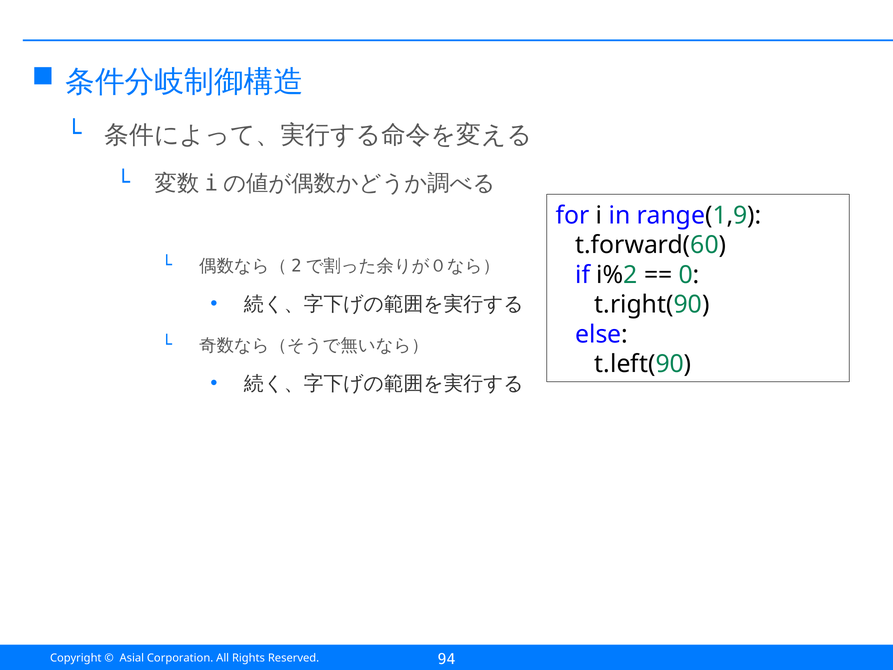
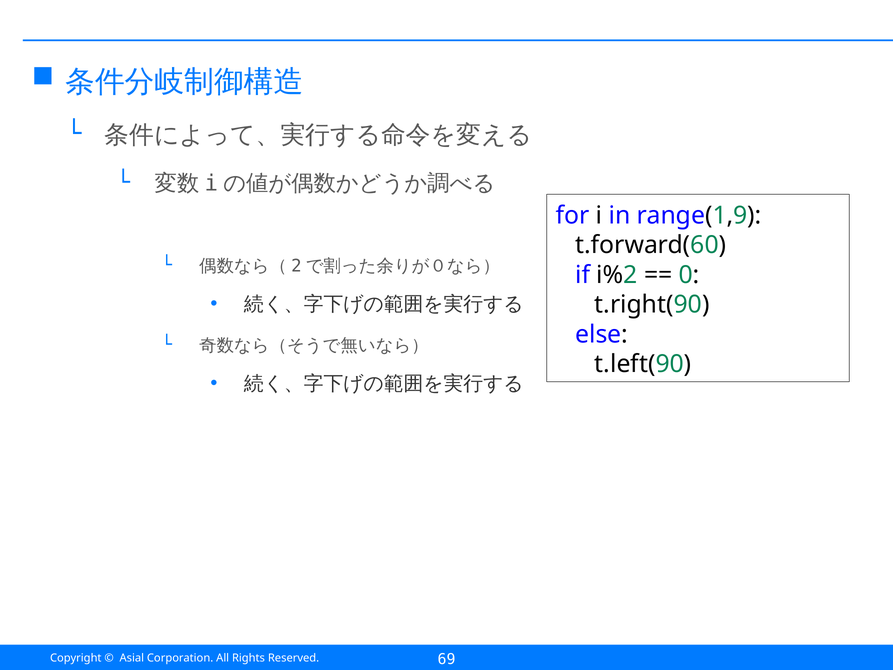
94: 94 -> 69
